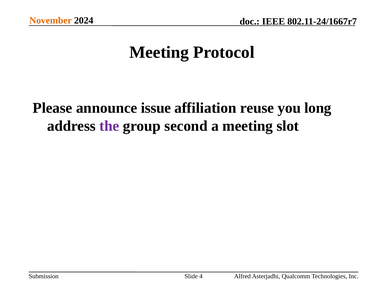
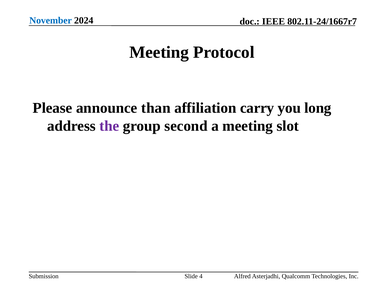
November colour: orange -> blue
issue: issue -> than
reuse: reuse -> carry
